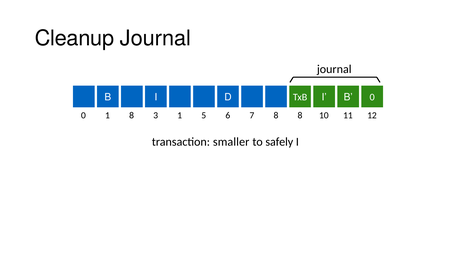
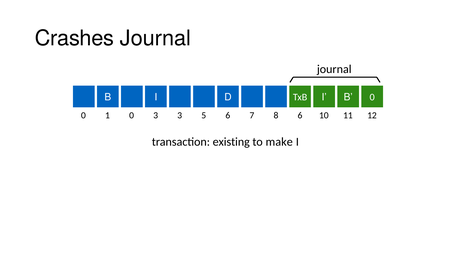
Cleanup: Cleanup -> Crashes
1 8: 8 -> 0
3 1: 1 -> 3
8 8: 8 -> 6
smaller: smaller -> existing
safely: safely -> make
